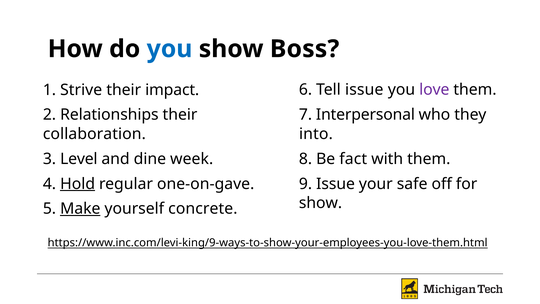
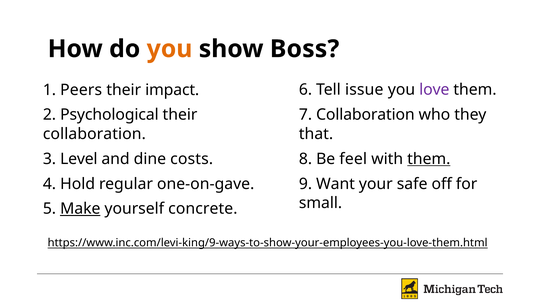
you at (170, 49) colour: blue -> orange
Strive: Strive -> Peers
Relationships: Relationships -> Psychological
7 Interpersonal: Interpersonal -> Collaboration
into: into -> that
fact: fact -> feel
them at (429, 159) underline: none -> present
week: week -> costs
Hold underline: present -> none
9 Issue: Issue -> Want
show at (320, 203): show -> small
